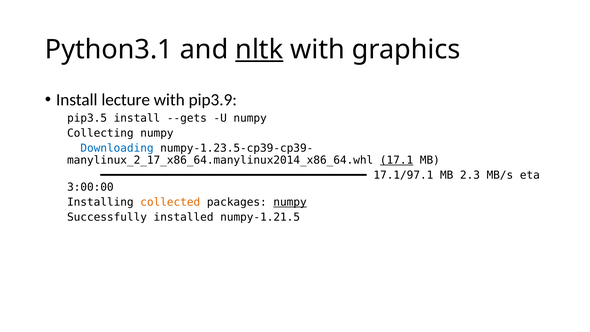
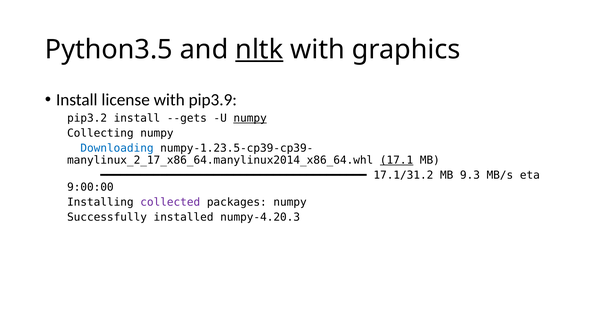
Python3.1: Python3.1 -> Python3.5
lecture: lecture -> license
pip3.5: pip3.5 -> pip3.2
numpy at (250, 118) underline: none -> present
17.1/97.1: 17.1/97.1 -> 17.1/31.2
2.3: 2.3 -> 9.3
3:00:00: 3:00:00 -> 9:00:00
collected colour: orange -> purple
numpy at (290, 202) underline: present -> none
numpy-1.21.5: numpy-1.21.5 -> numpy-4.20.3
